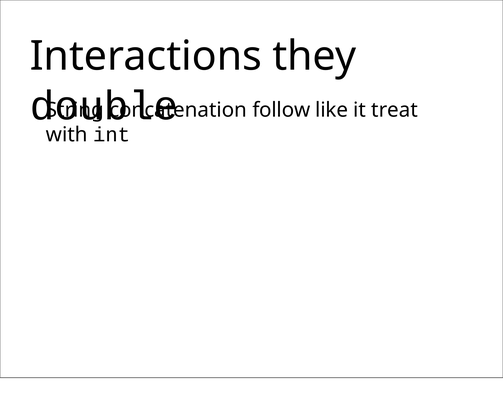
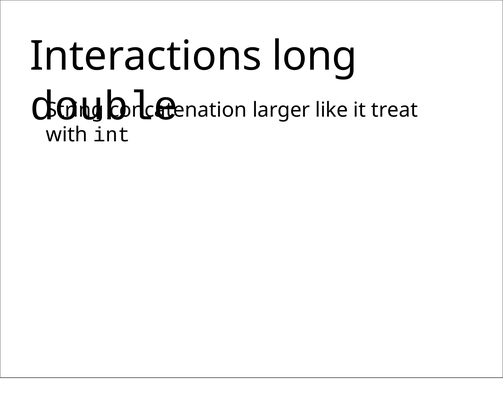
they: they -> long
follow: follow -> larger
